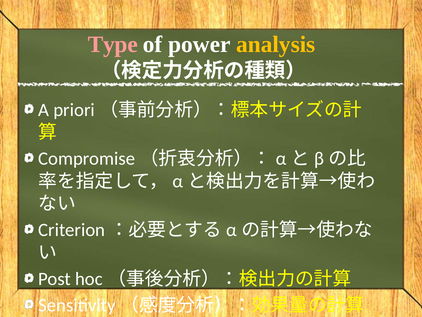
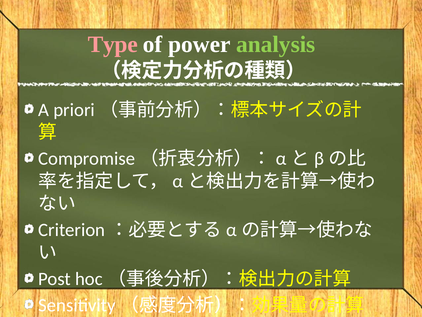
analysis colour: yellow -> light green
